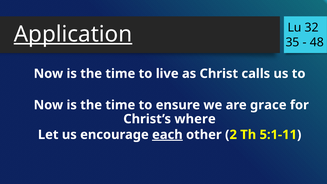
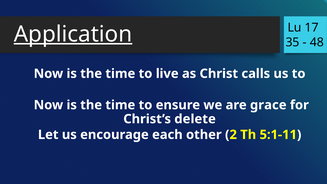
32: 32 -> 17
where: where -> delete
each underline: present -> none
